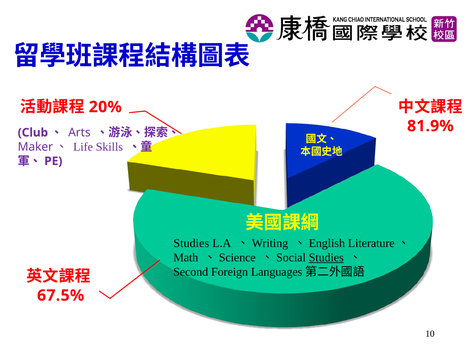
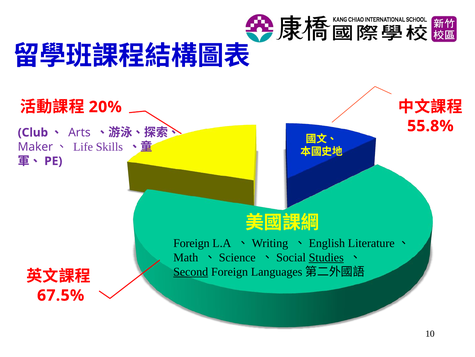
81.9%: 81.9% -> 55.8%
Studies at (191, 243): Studies -> Foreign
Second underline: none -> present
